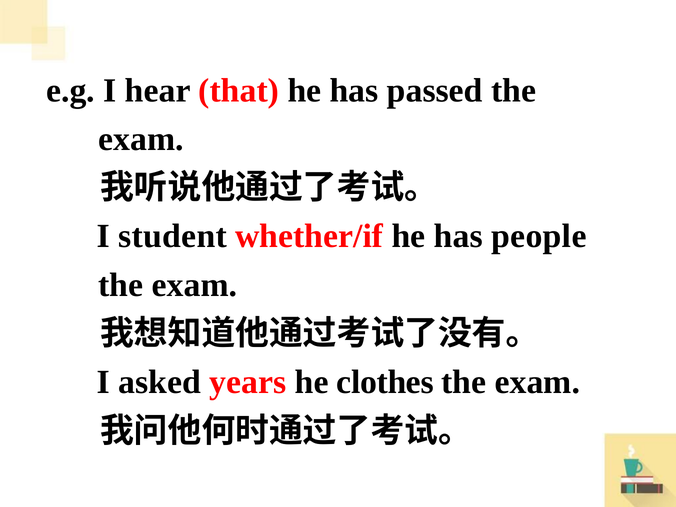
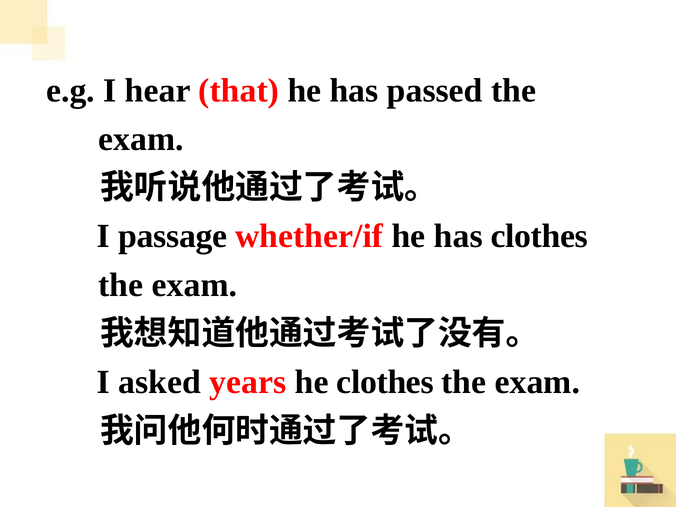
student: student -> passage
has people: people -> clothes
